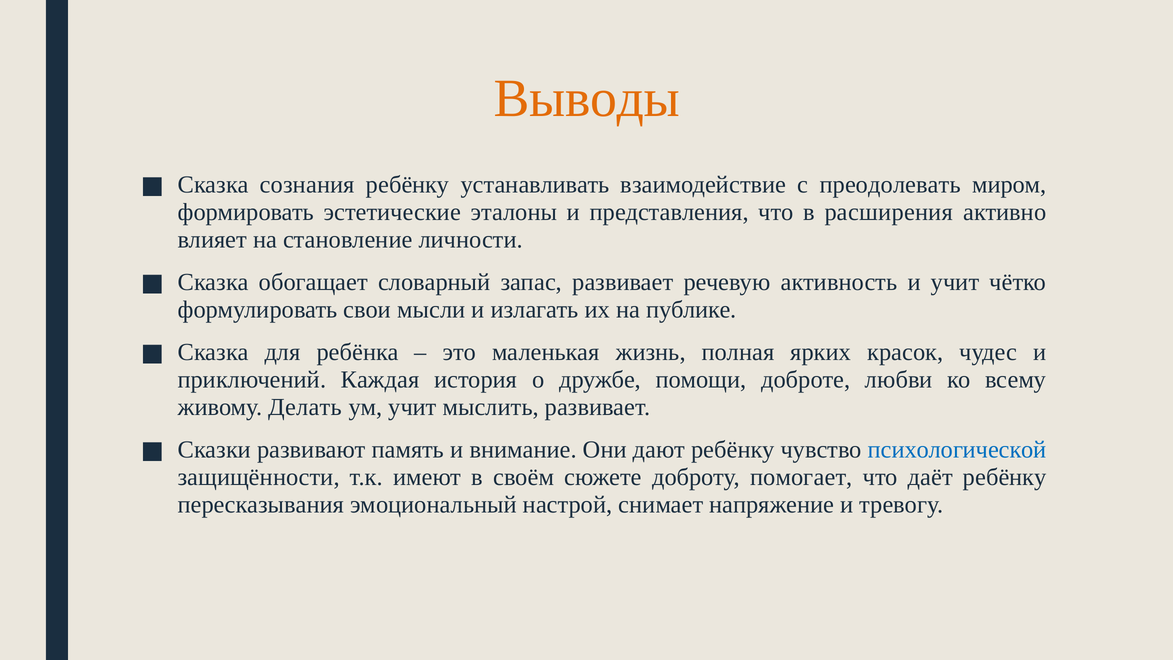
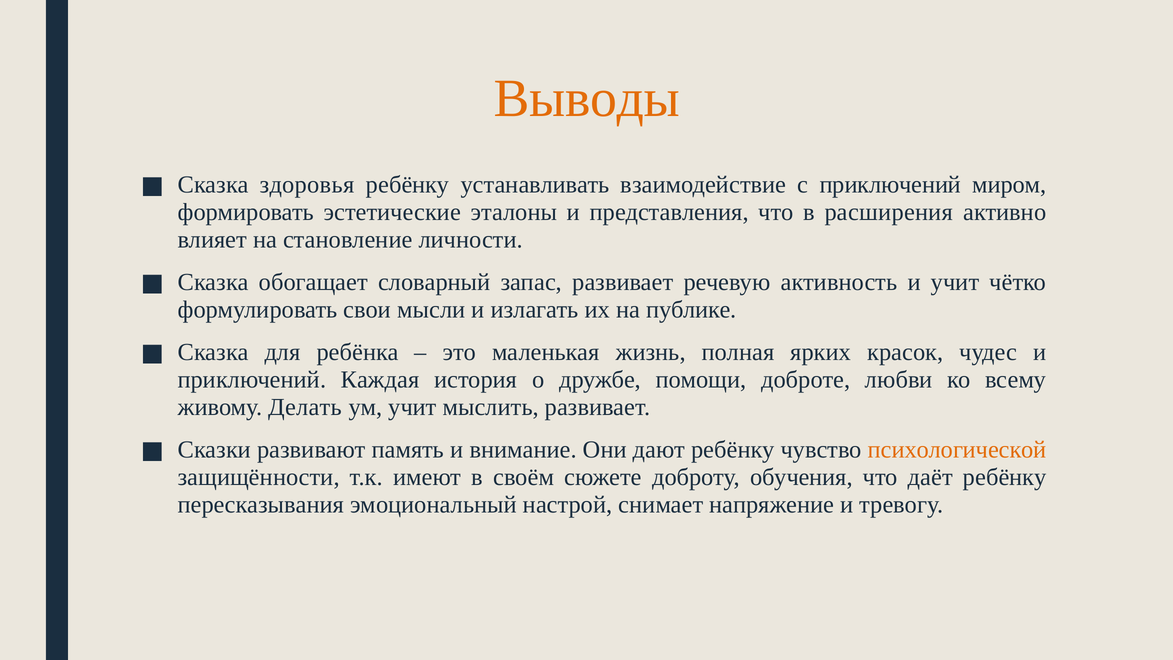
сознания: сознания -> здоровья
с преодолевать: преодолевать -> приключений
психологической colour: blue -> orange
помогает: помогает -> обучения
